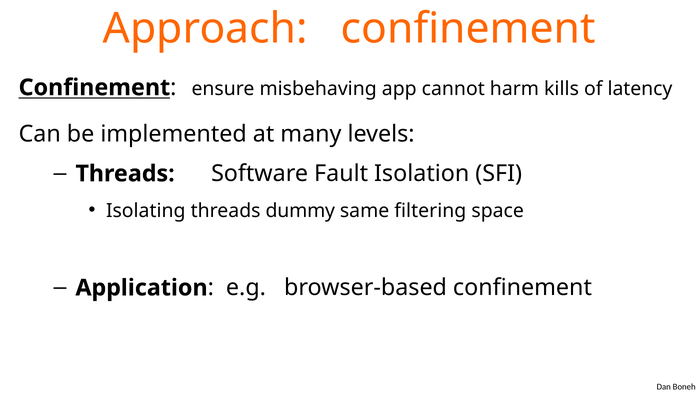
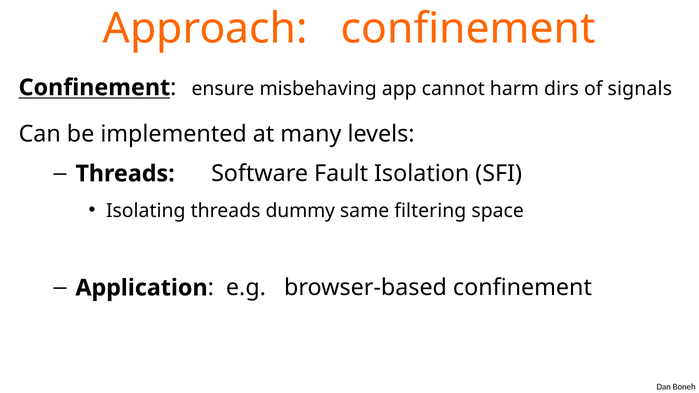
kills: kills -> dirs
latency: latency -> signals
